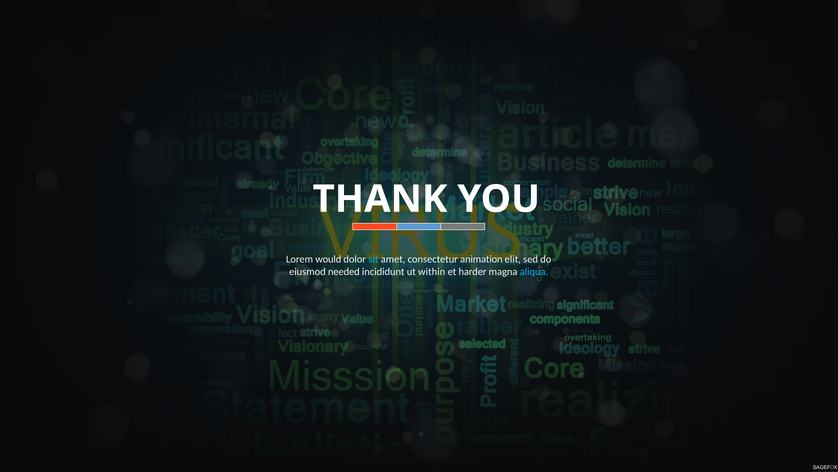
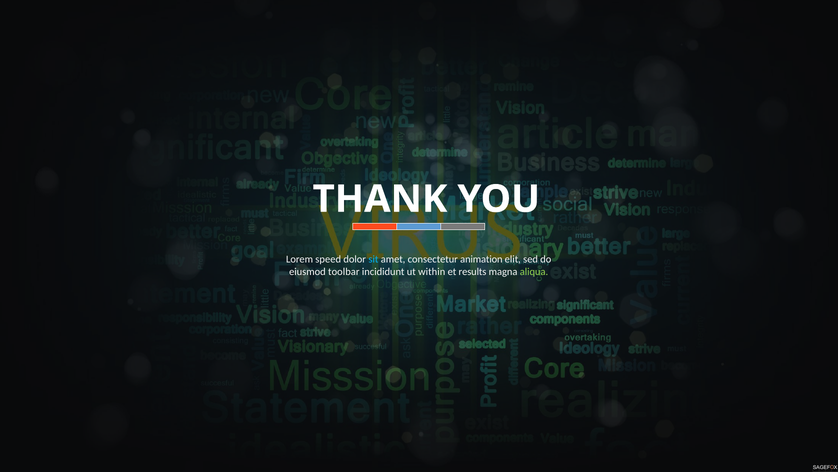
would: would -> speed
needed: needed -> toolbar
harder: harder -> results
aliqua colour: light blue -> light green
